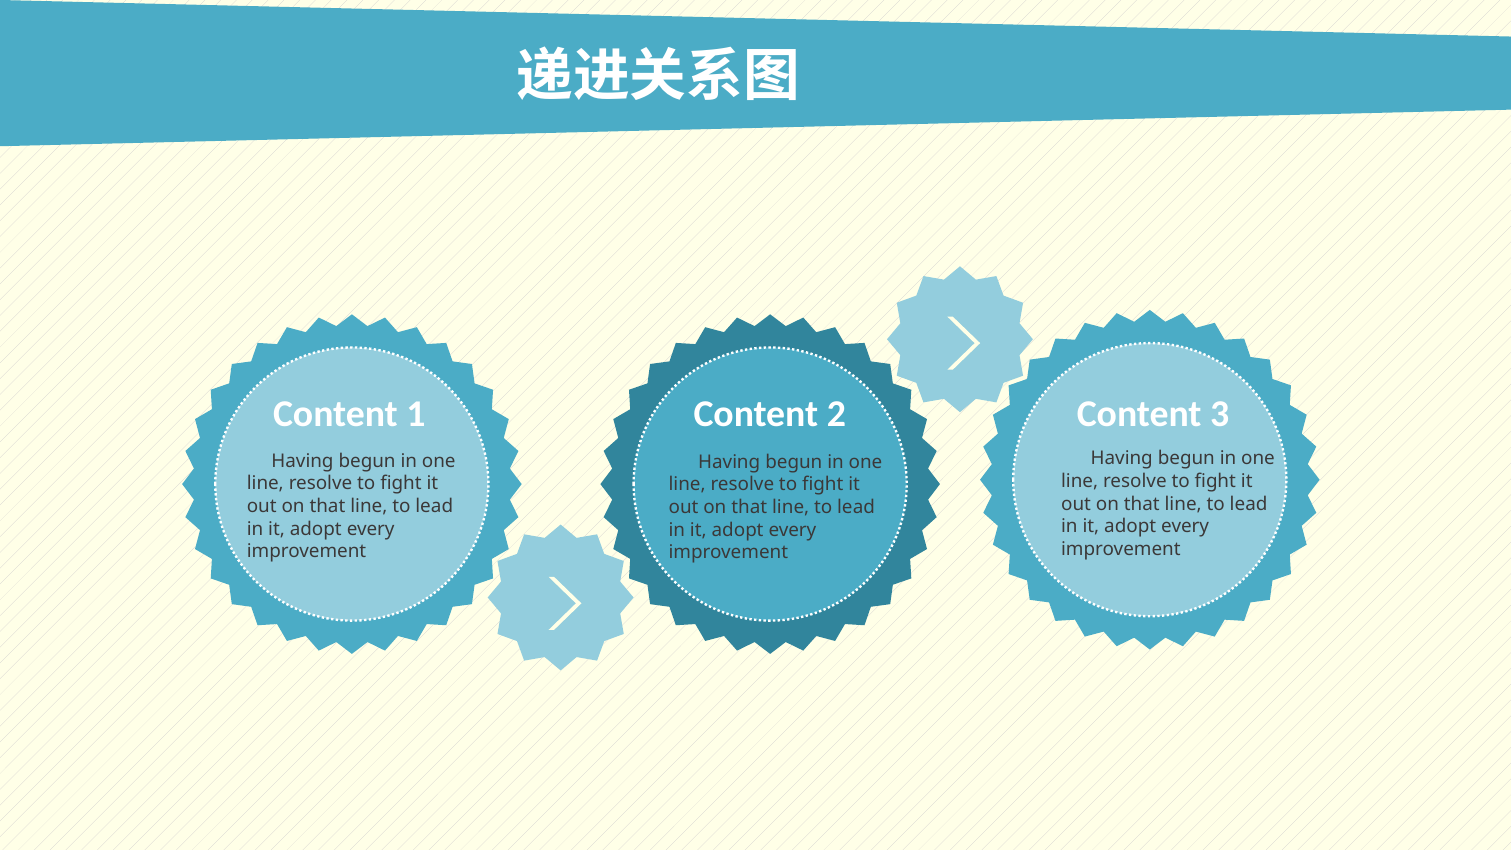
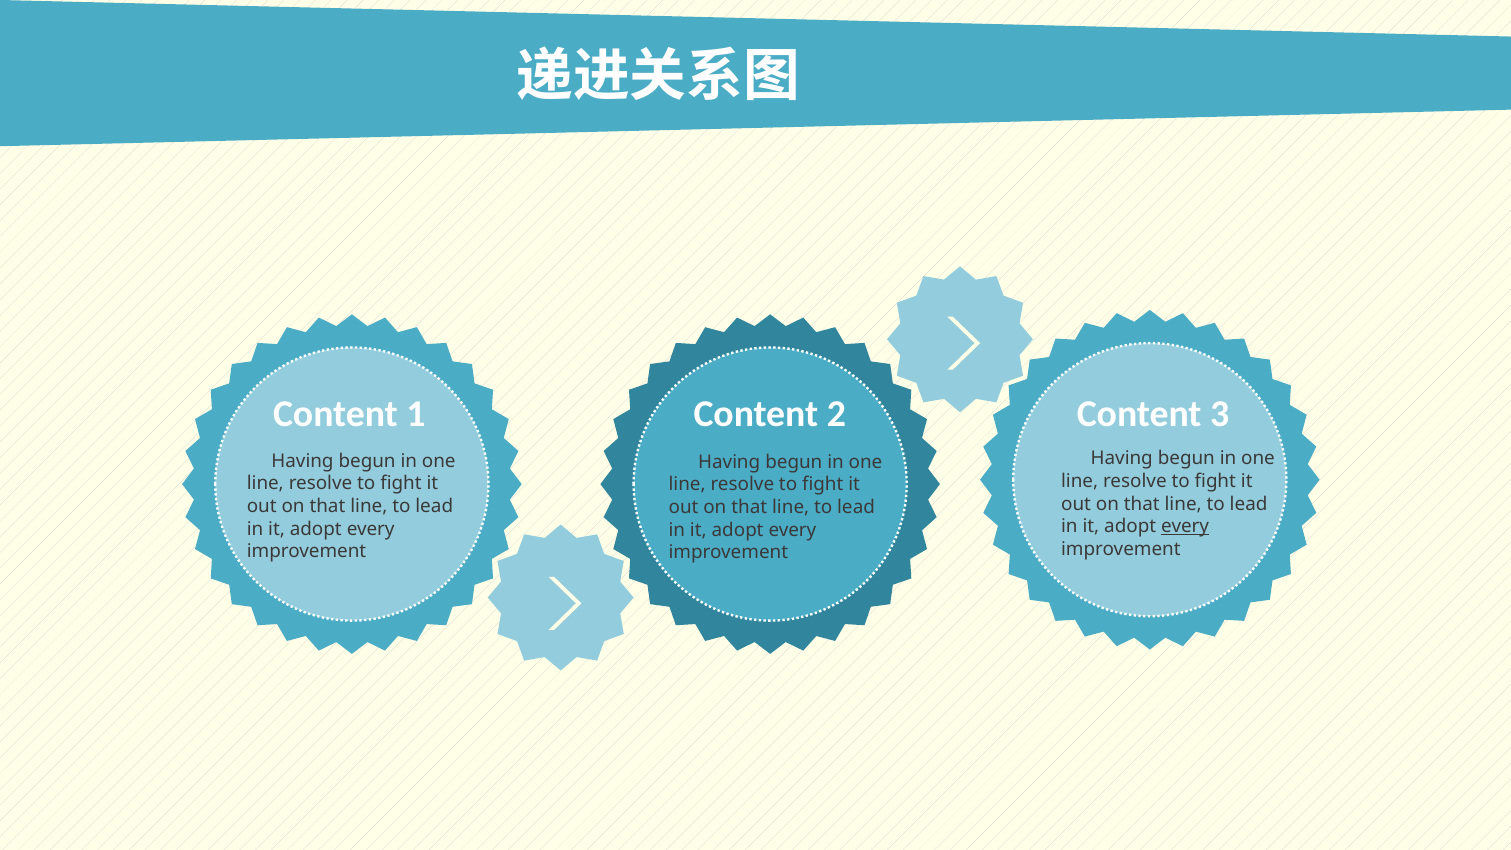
every at (1185, 526) underline: none -> present
